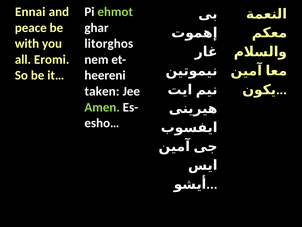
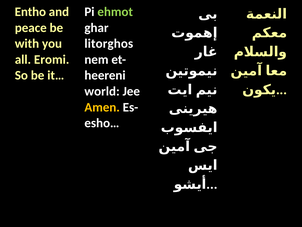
Ennai: Ennai -> Entho
taken: taken -> world
Amen colour: light green -> yellow
